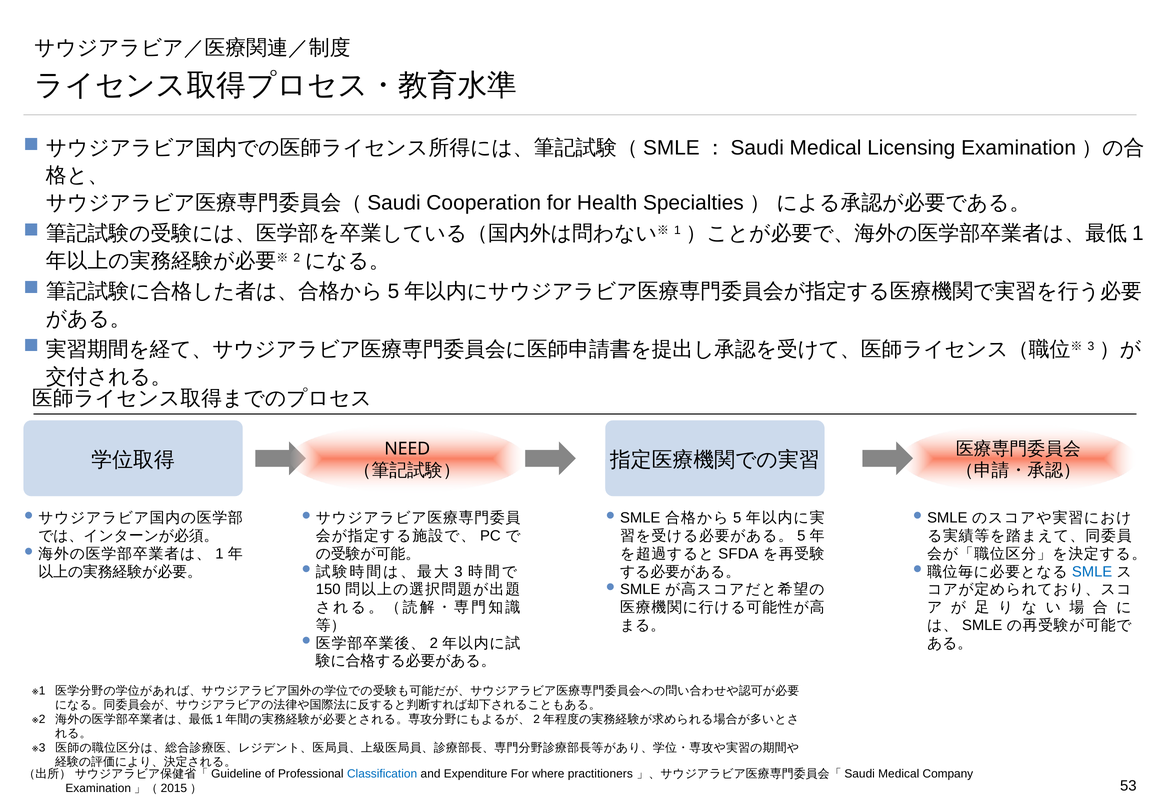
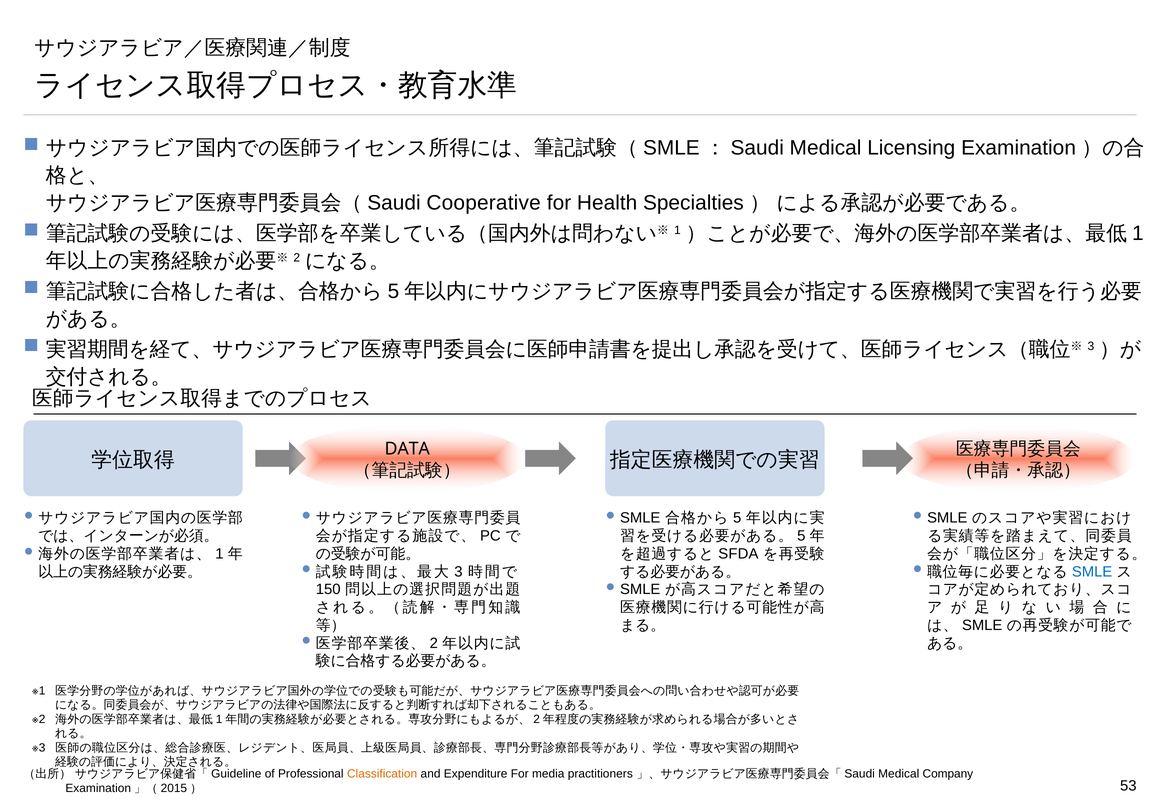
Cooperation: Cooperation -> Cooperative
NEED: NEED -> DATA
Classification colour: blue -> orange
where: where -> media
